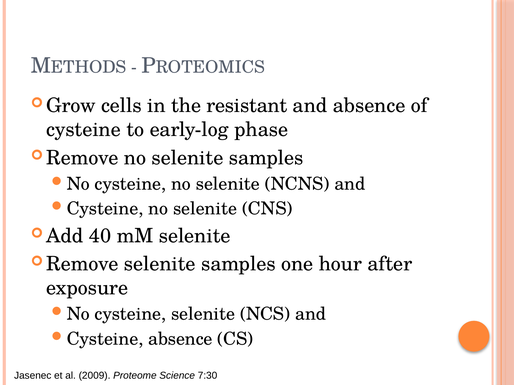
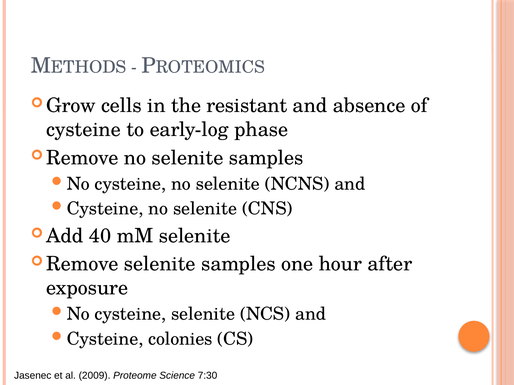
Cysteine absence: absence -> colonies
